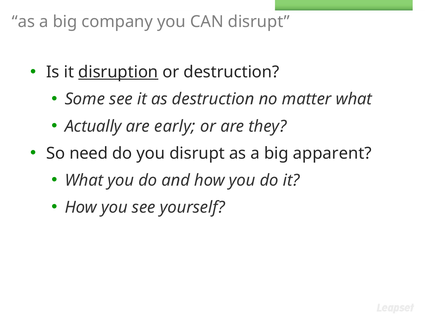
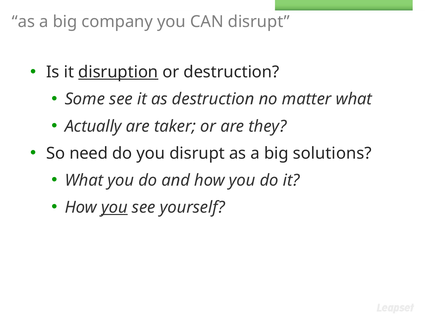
early: early -> taker
apparent: apparent -> solutions
you at (114, 208) underline: none -> present
